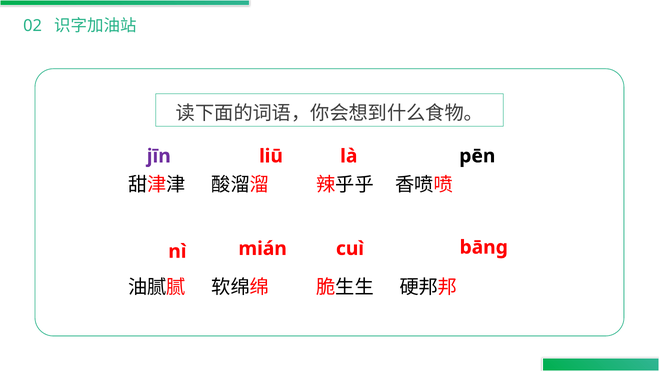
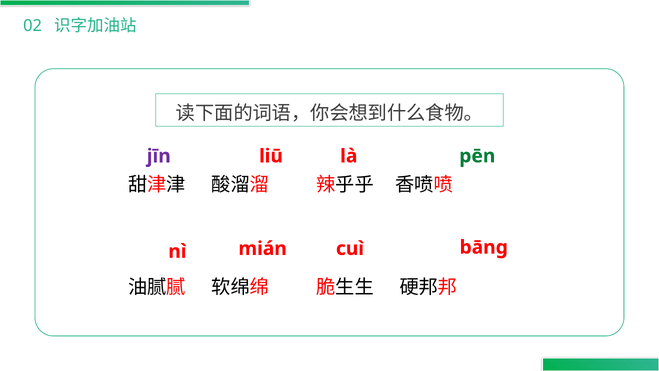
pēn colour: black -> green
